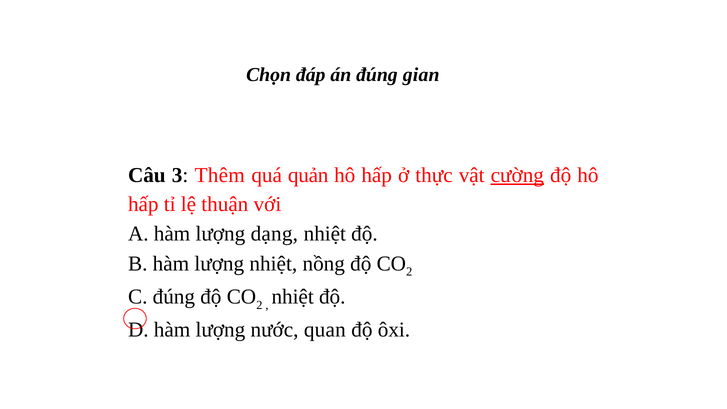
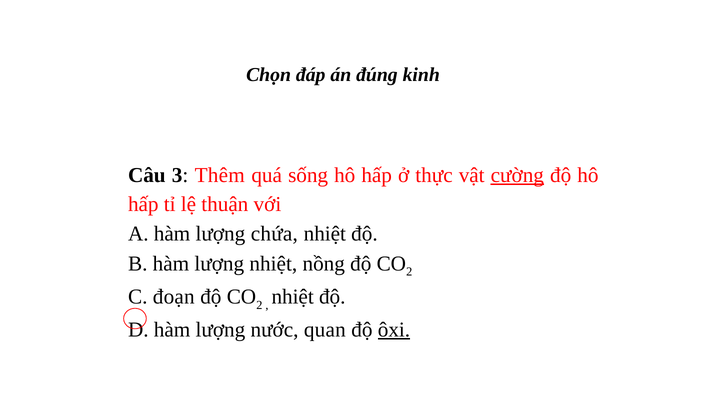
gian: gian -> kinh
quản: quản -> sống
dạng: dạng -> chứa
C đúng: đúng -> đoạn
ôxi underline: none -> present
